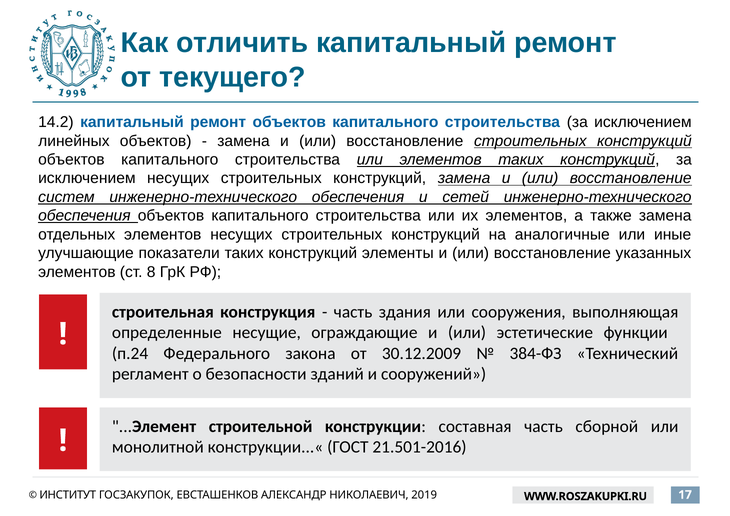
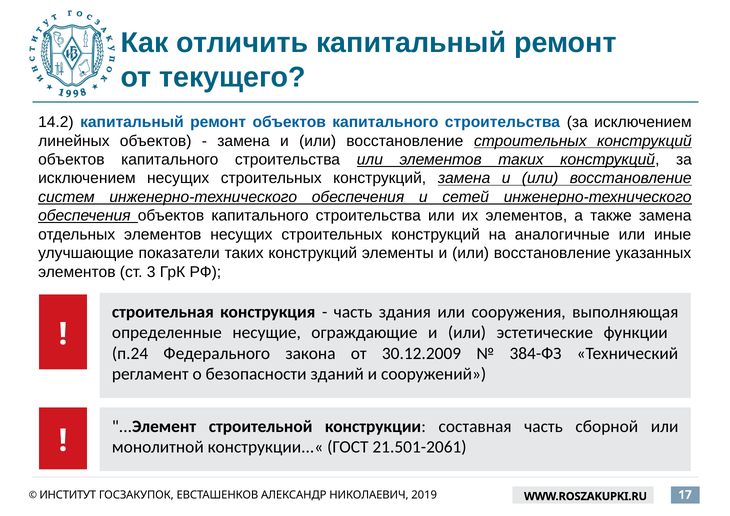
8: 8 -> 3
21.501-2016: 21.501-2016 -> 21.501-2061
